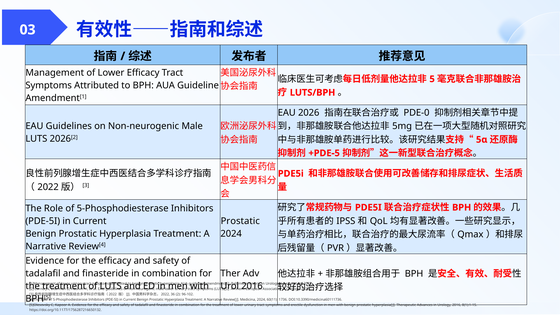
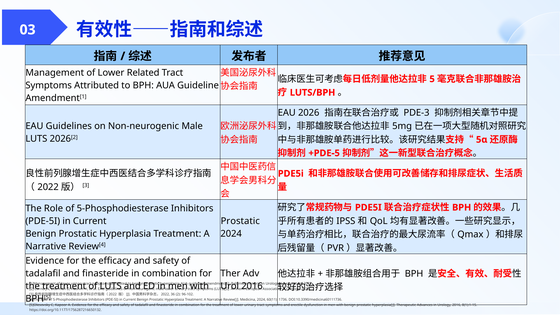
Lower Efficacy: Efficacy -> Related
PDE-0: PDE-0 -> PDE-3
